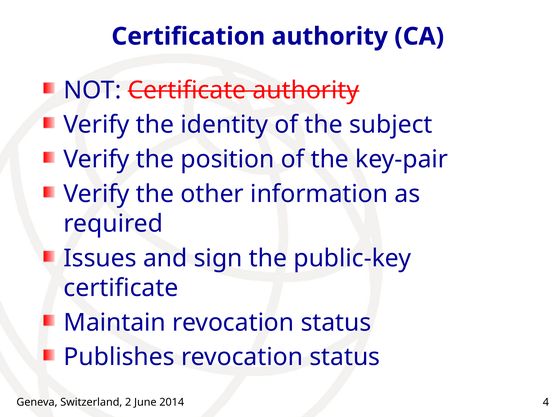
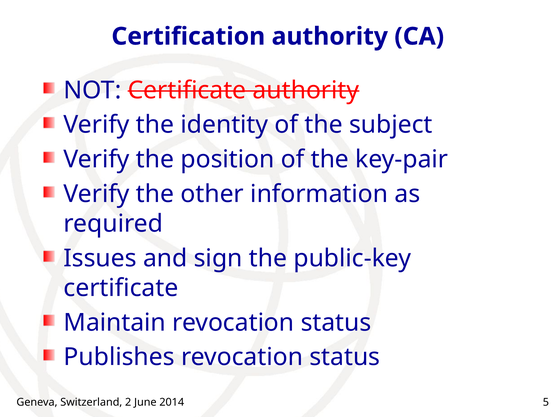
4: 4 -> 5
